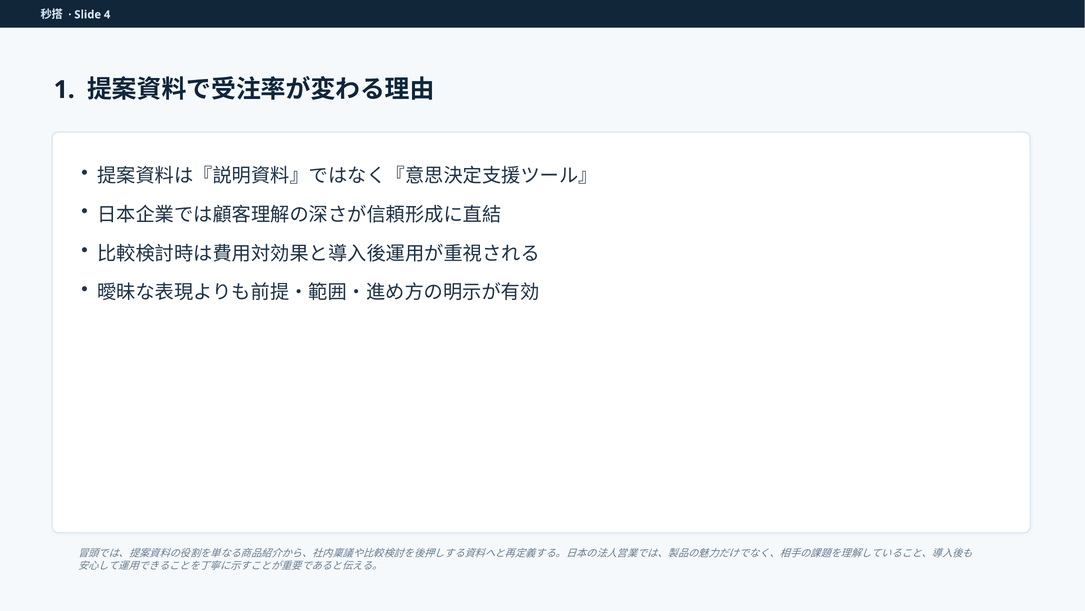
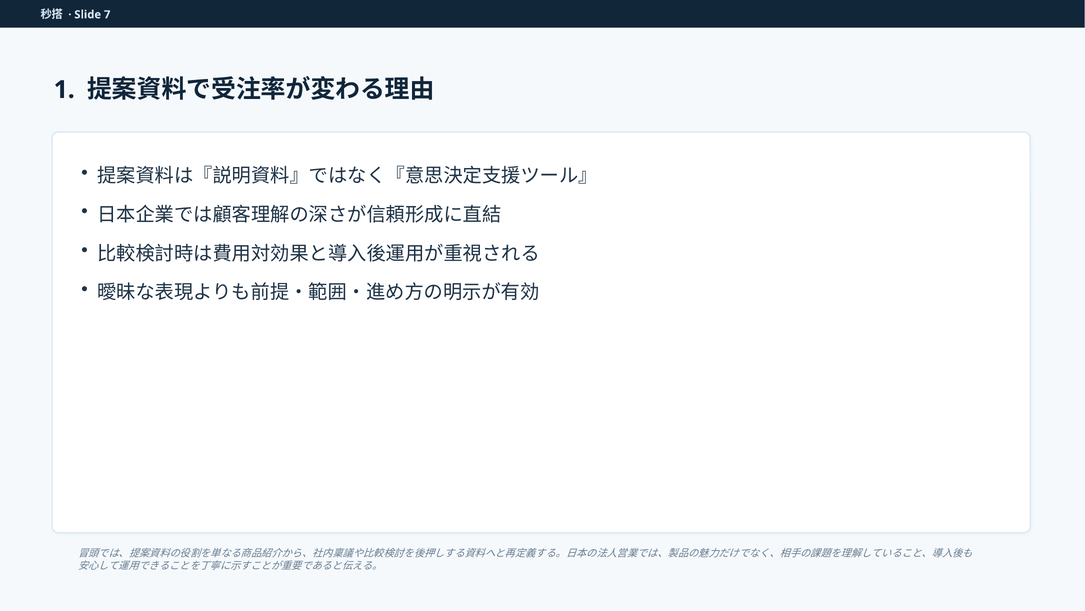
4: 4 -> 7
